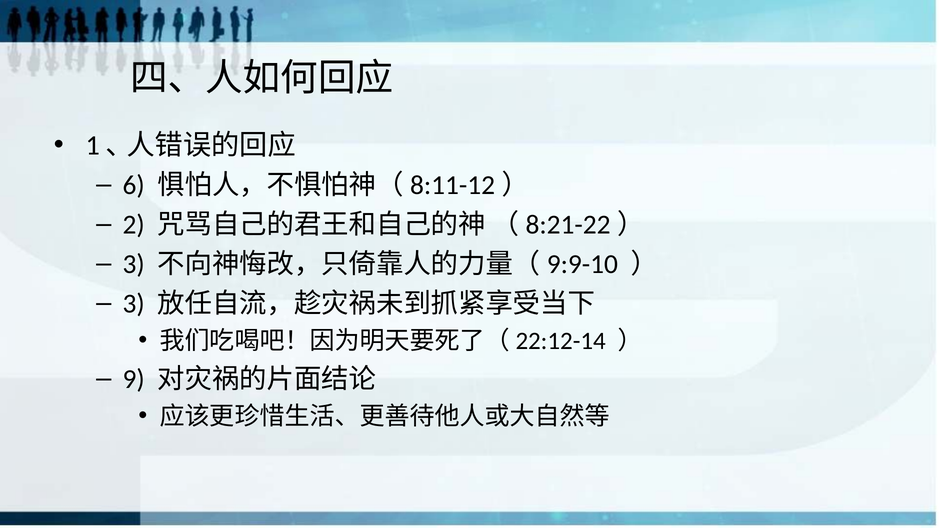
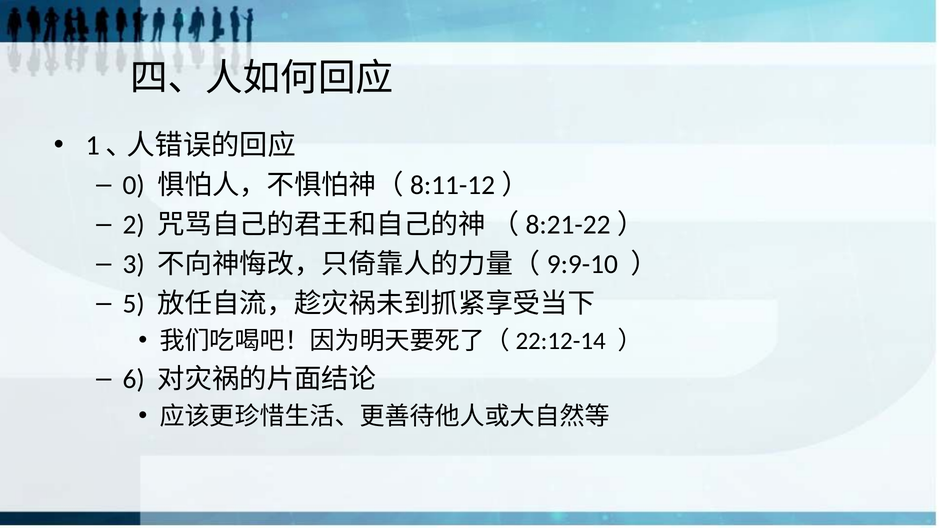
6: 6 -> 0
3 at (134, 304): 3 -> 5
9: 9 -> 6
